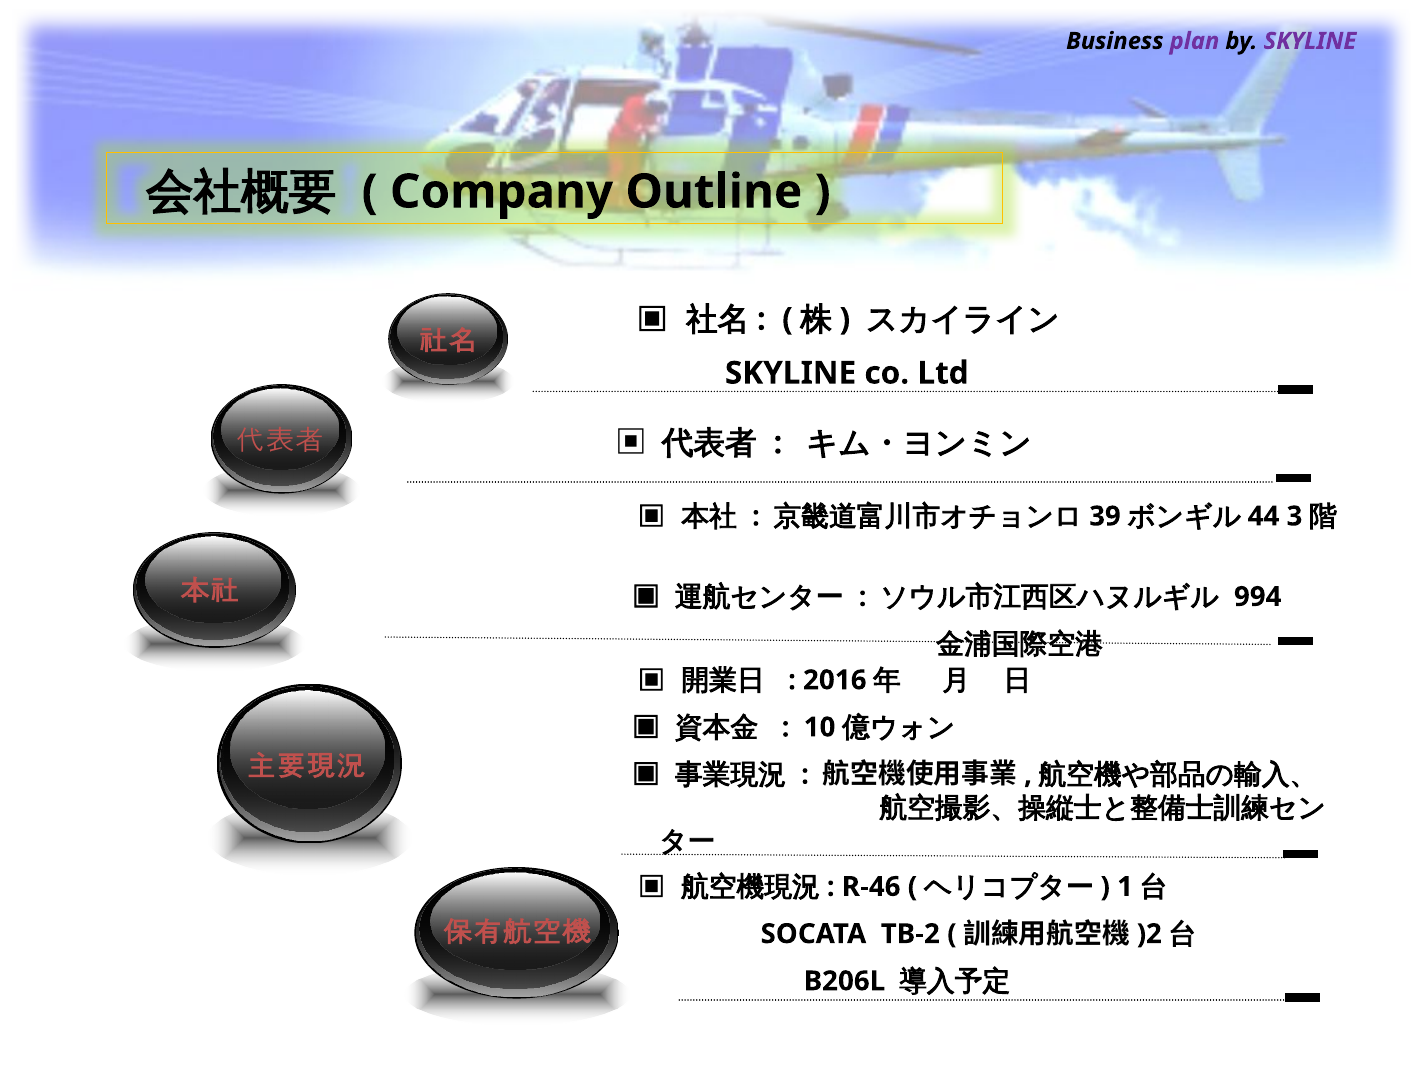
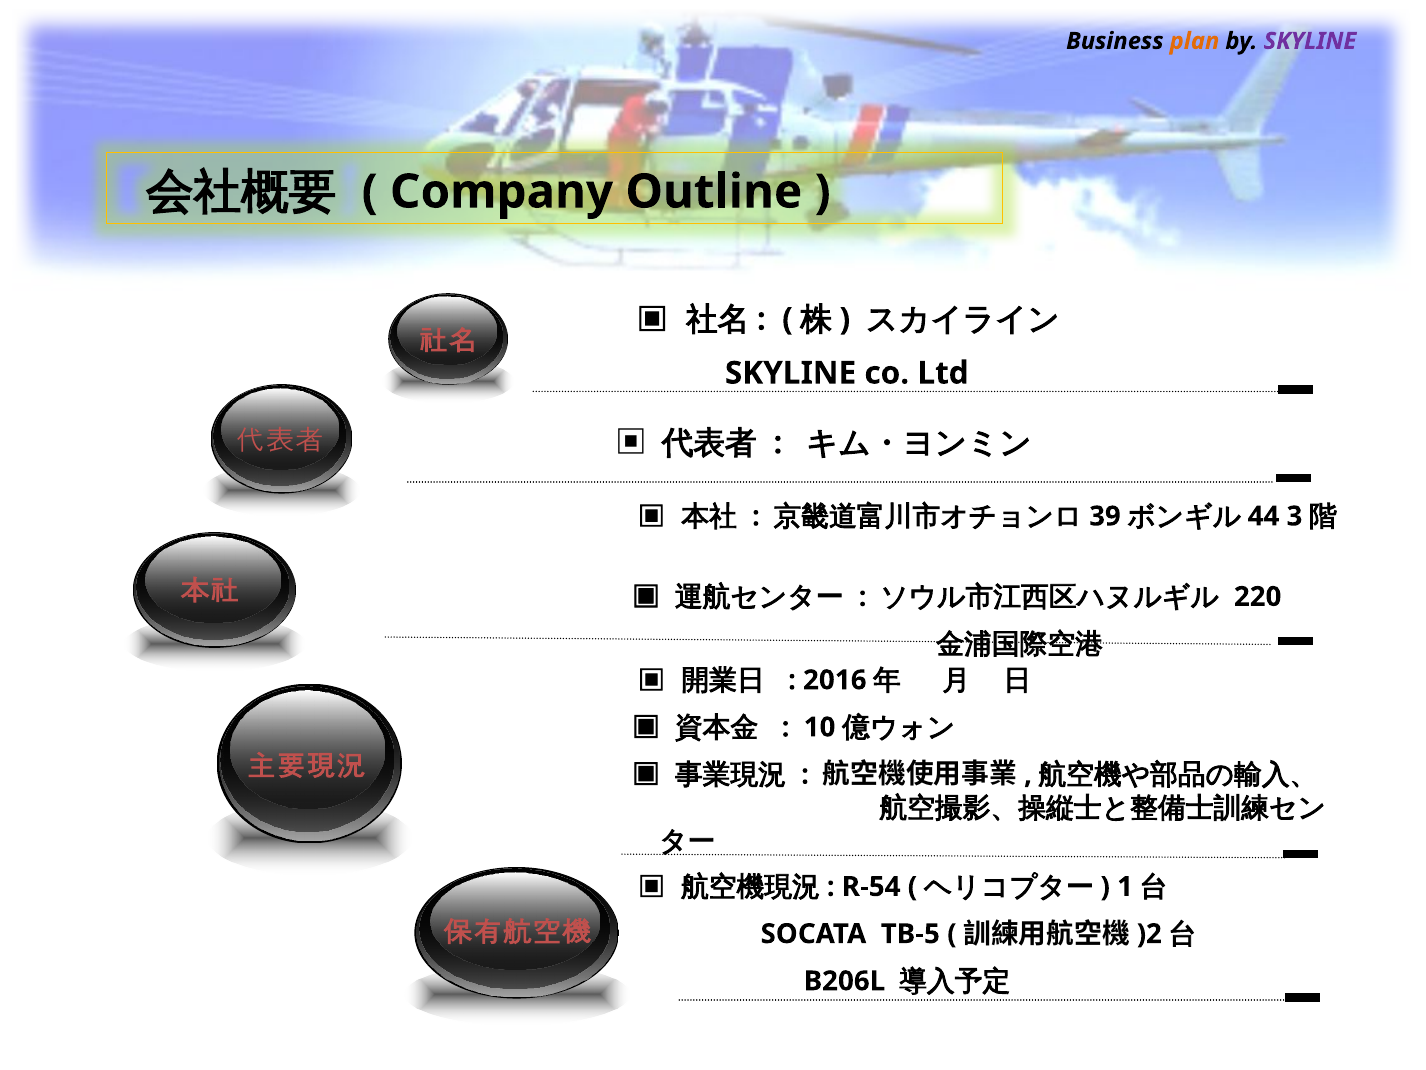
plan colour: purple -> orange
994: 994 -> 220
R-46: R-46 -> R-54
TB-2: TB-2 -> TB-5
